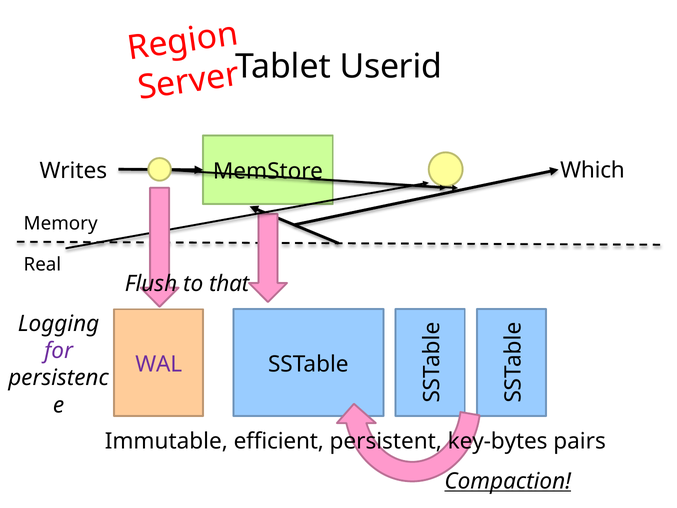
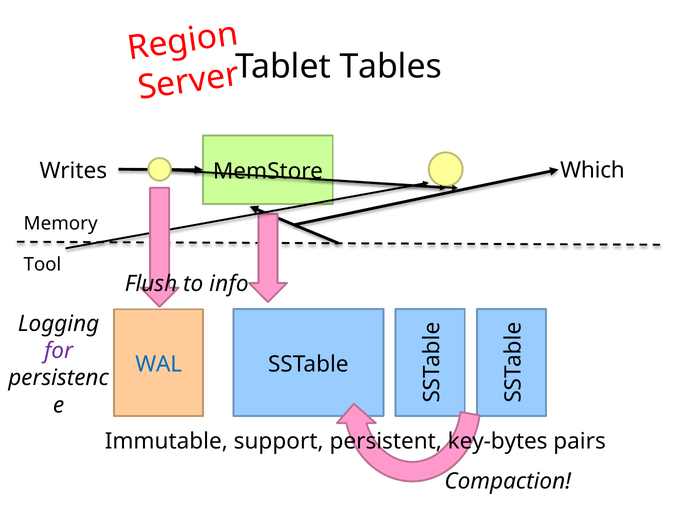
Userid: Userid -> Tables
Real: Real -> Tool
that: that -> info
WAL colour: purple -> blue
efficient: efficient -> support
Compaction underline: present -> none
